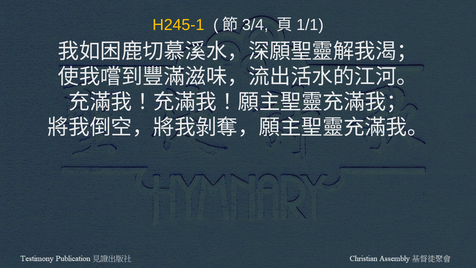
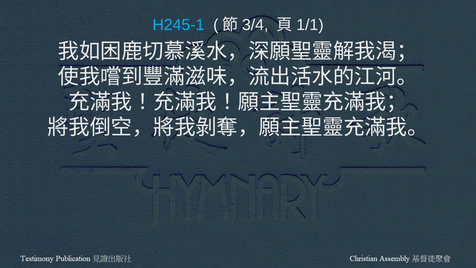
H245-1 colour: yellow -> light blue
